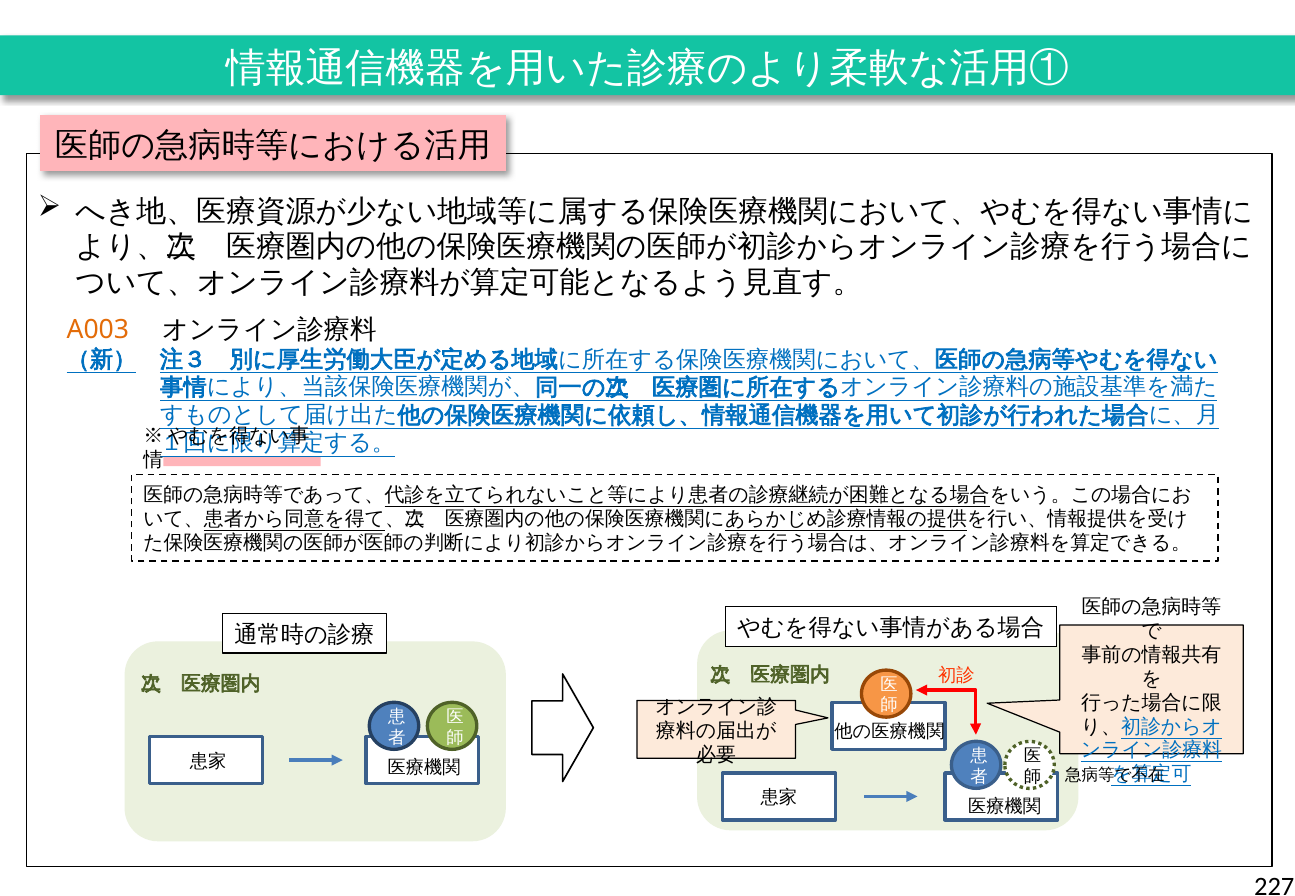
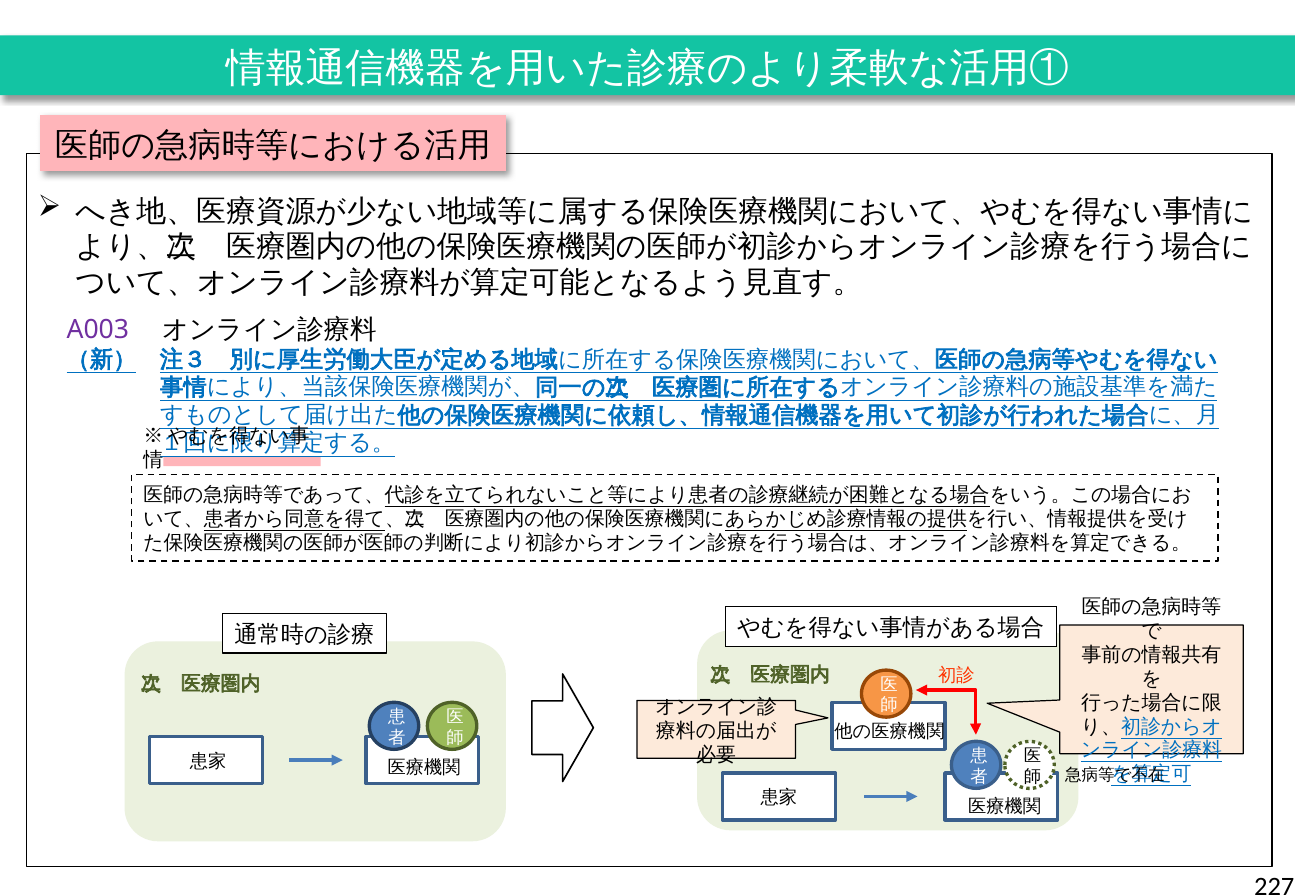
A003 colour: orange -> purple
